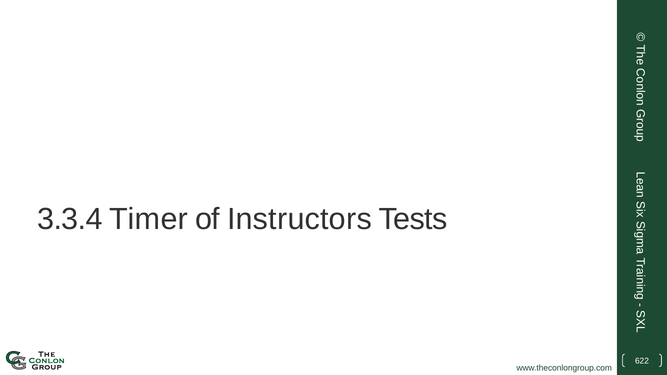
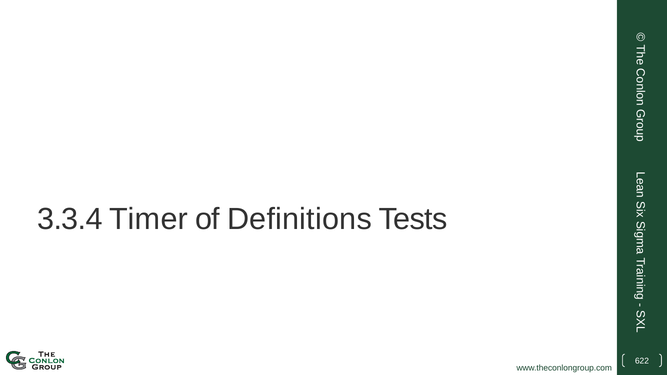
Instructors: Instructors -> Definitions
